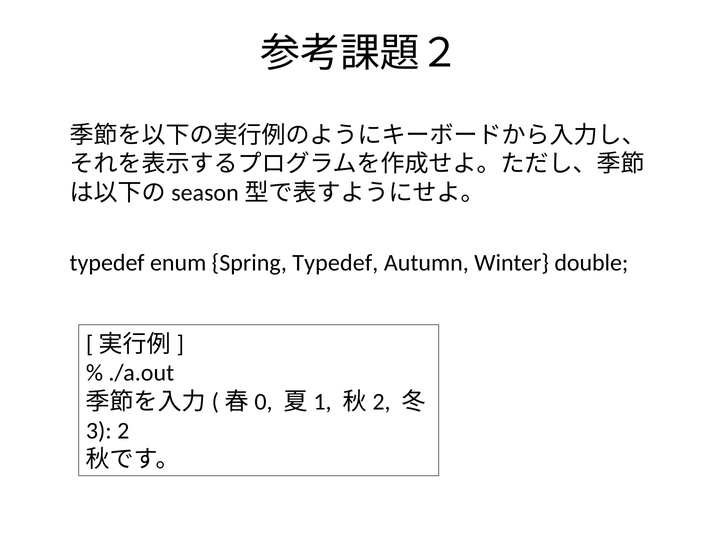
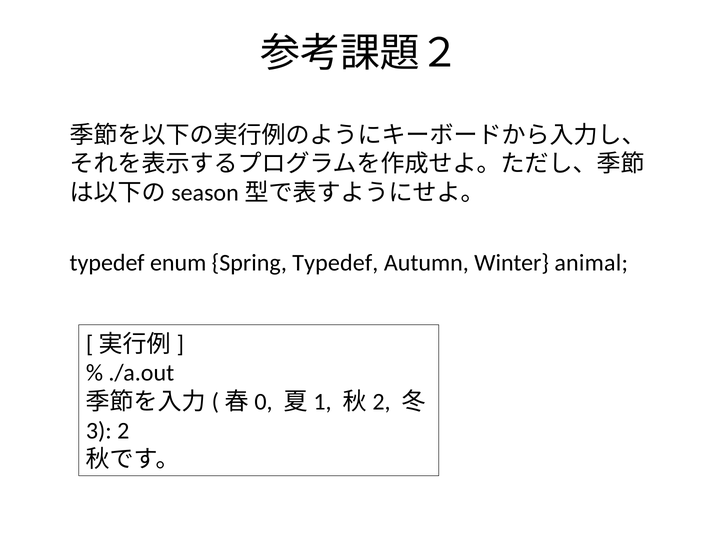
double: double -> animal
